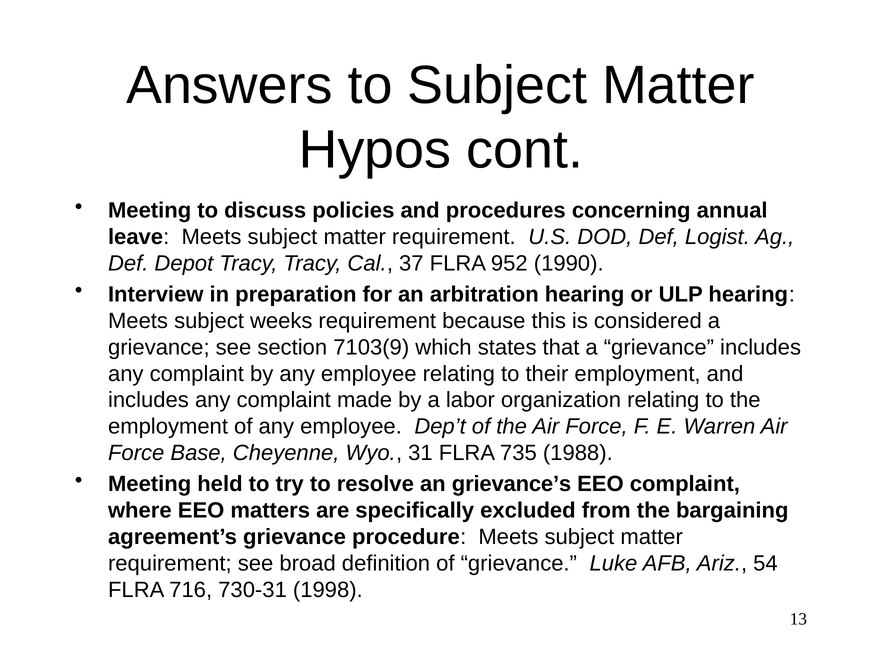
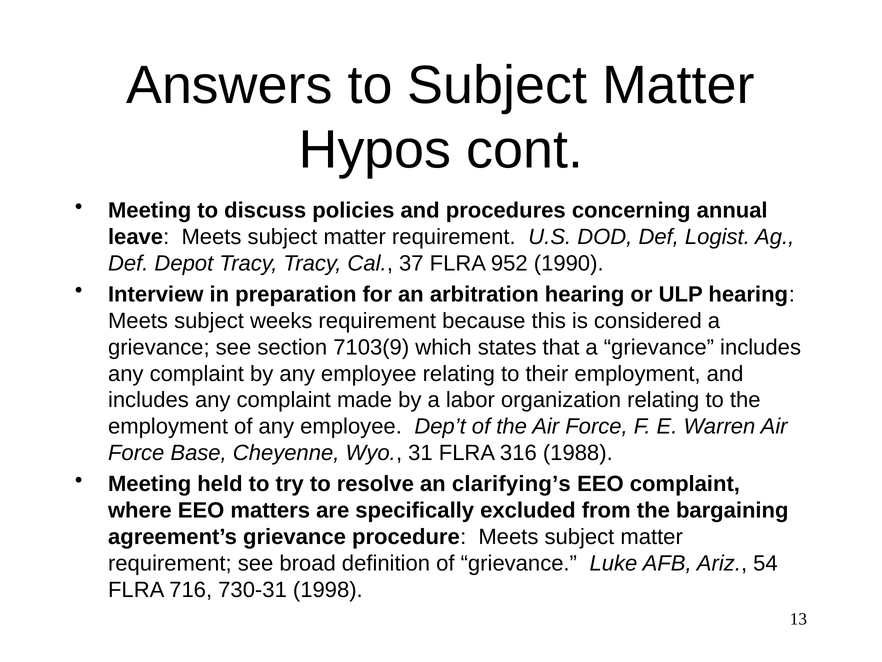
735: 735 -> 316
grievance’s: grievance’s -> clarifying’s
